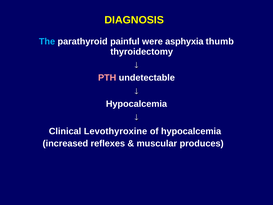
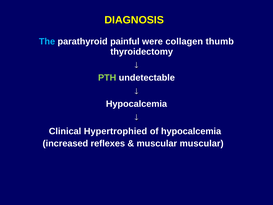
asphyxia: asphyxia -> collagen
PTH colour: pink -> light green
Levothyroxine: Levothyroxine -> Hypertrophied
muscular produces: produces -> muscular
